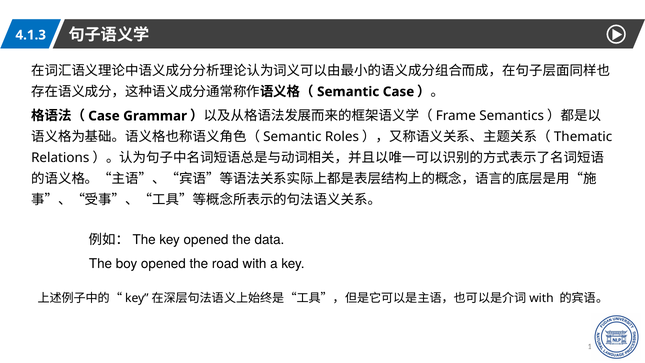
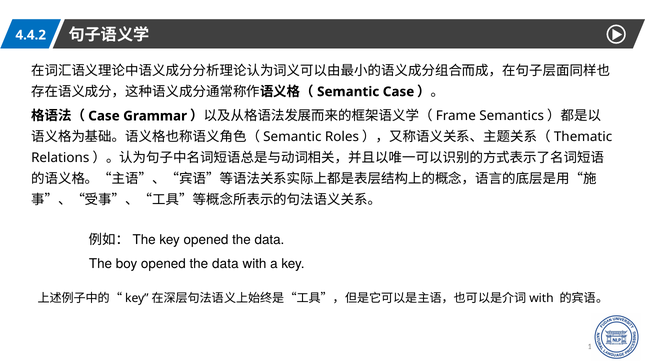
4.1.3: 4.1.3 -> 4.4.2
boy opened the road: road -> data
